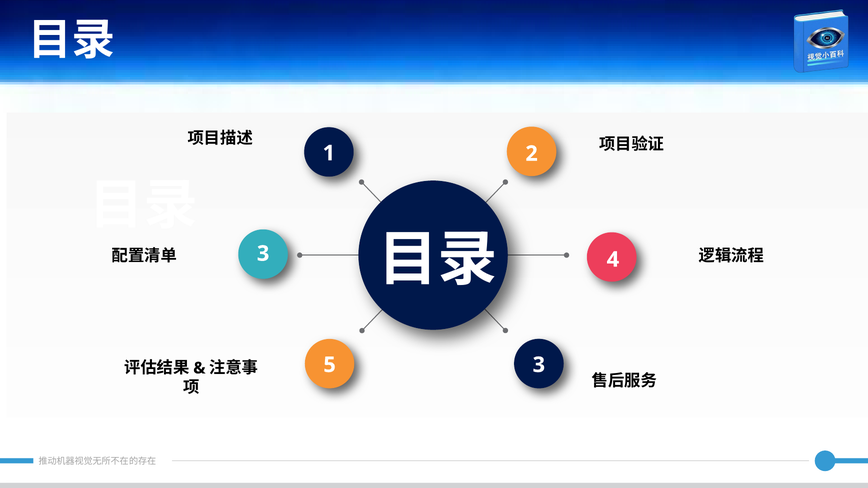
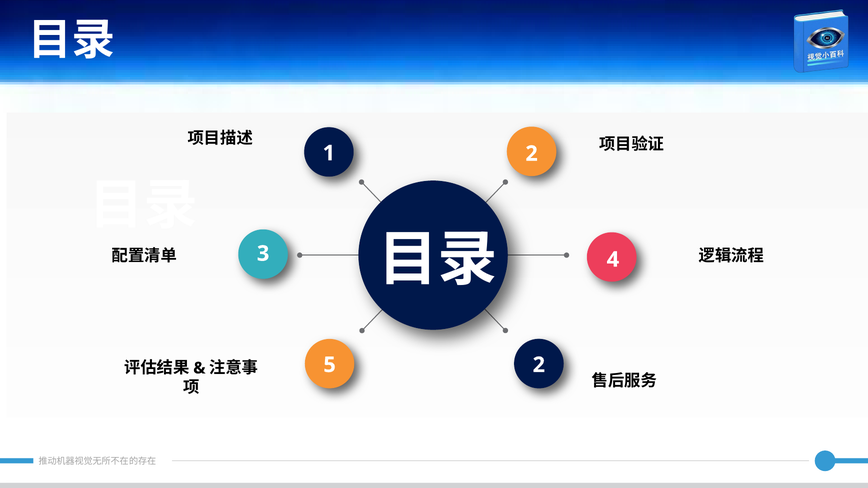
5 3: 3 -> 2
